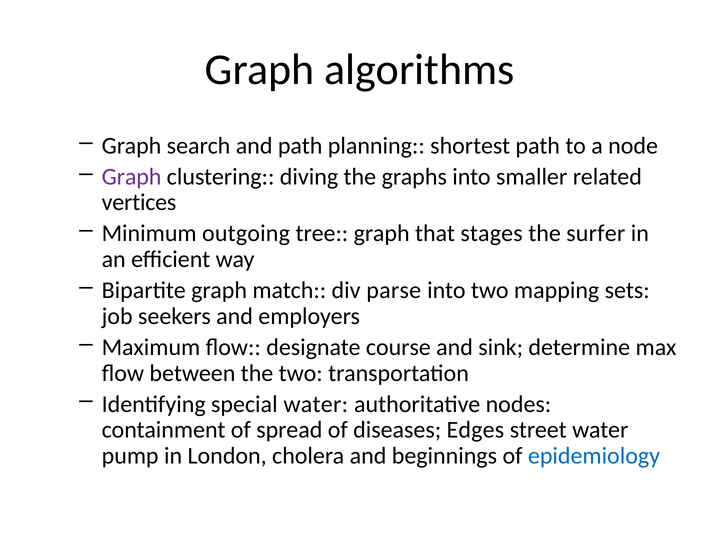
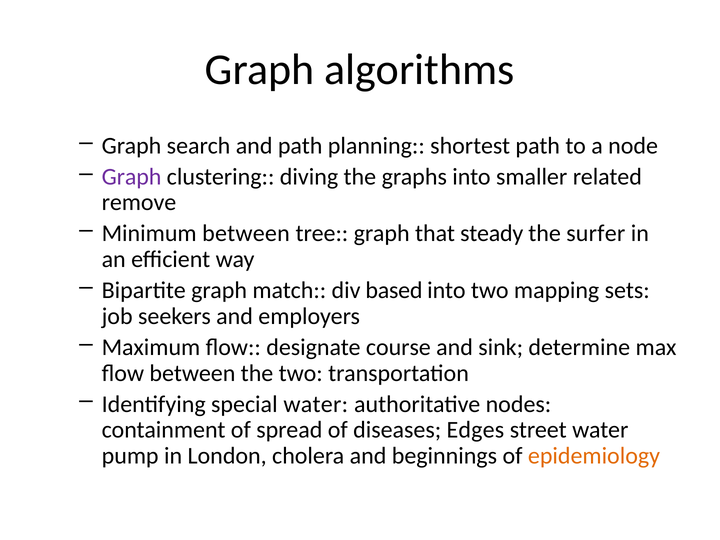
vertices: vertices -> remove
Minimum outgoing: outgoing -> between
stages: stages -> steady
parse: parse -> based
epidemiology colour: blue -> orange
